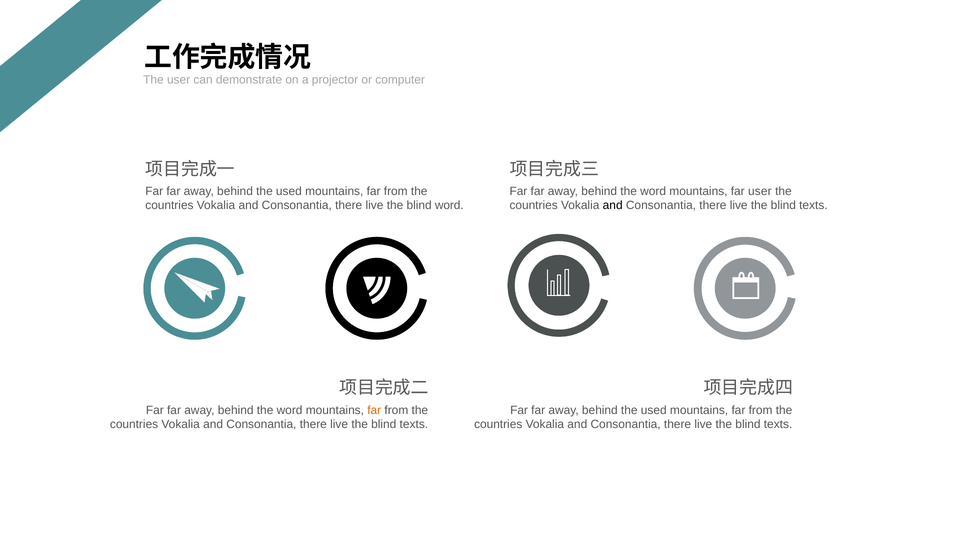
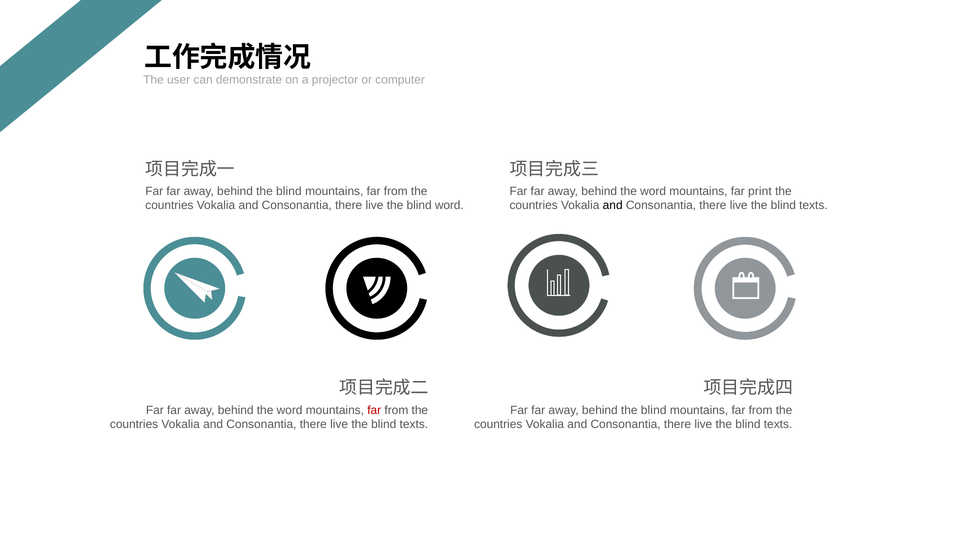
used at (289, 191): used -> blind
far user: user -> print
far at (374, 410) colour: orange -> red
used at (654, 410): used -> blind
